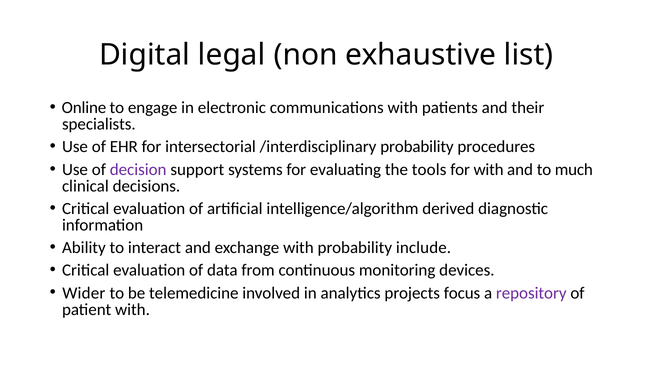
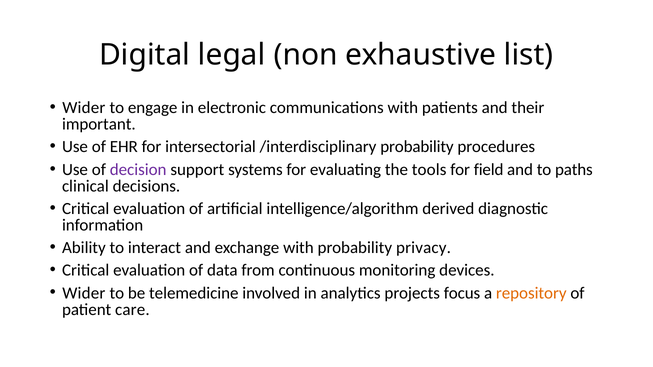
Online at (84, 108): Online -> Wider
specialists: specialists -> important
for with: with -> field
much: much -> paths
include: include -> privacy
repository colour: purple -> orange
patient with: with -> care
